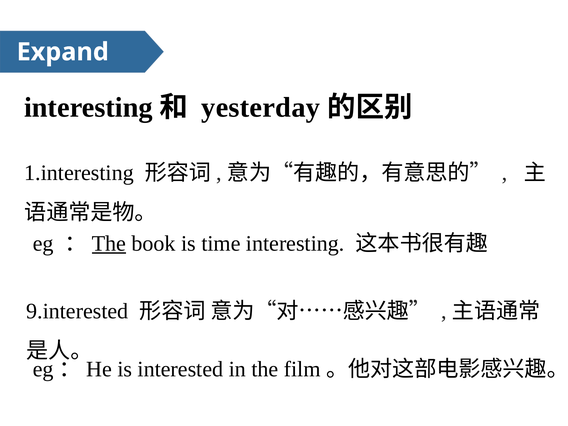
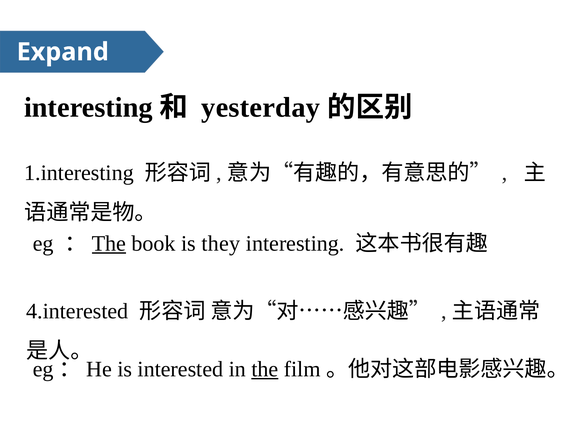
time: time -> they
9.interested: 9.interested -> 4.interested
the at (265, 369) underline: none -> present
